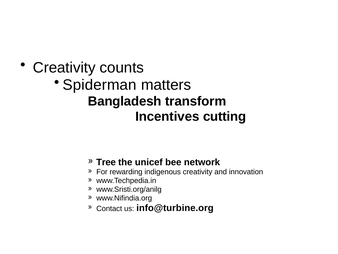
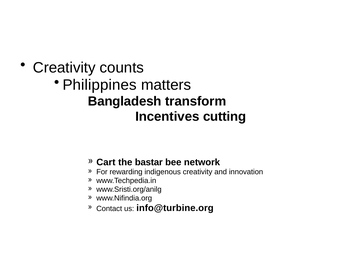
Spiderman: Spiderman -> Philippines
Tree: Tree -> Cart
unicef: unicef -> bastar
